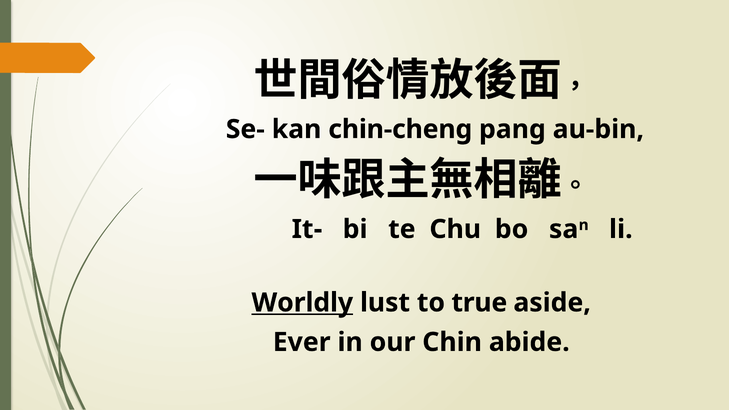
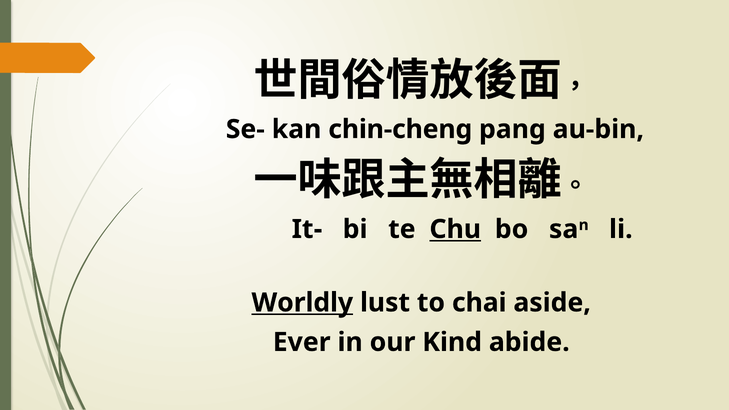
Chu underline: none -> present
true: true -> chai
Chin: Chin -> Kind
